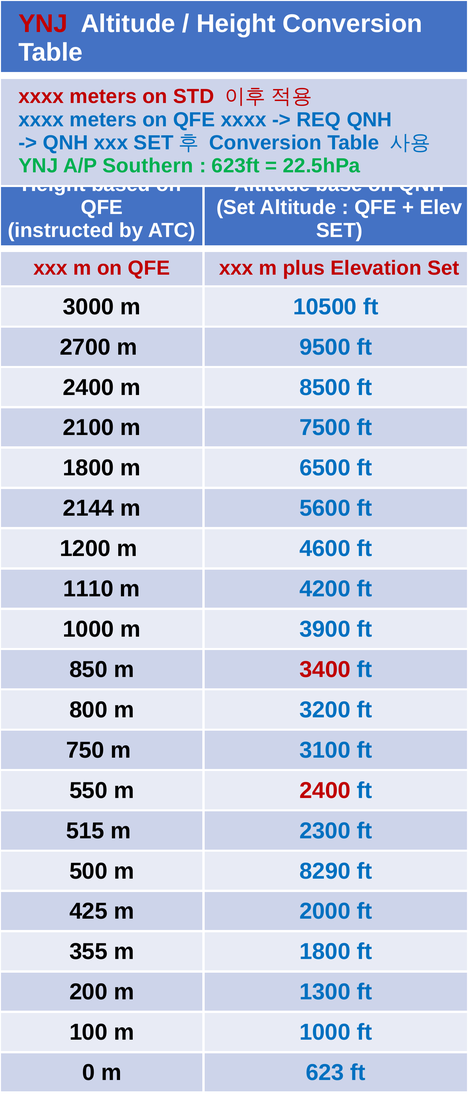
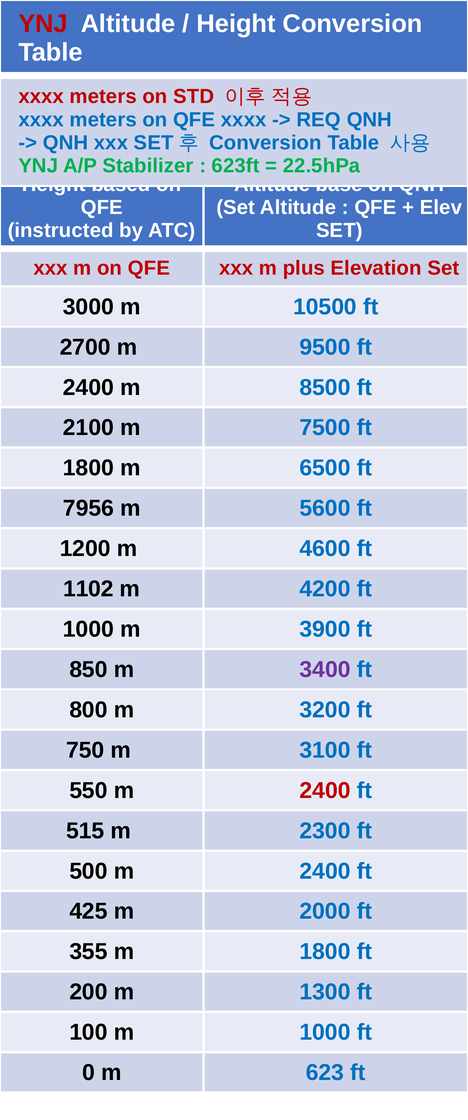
Southern: Southern -> Stabilizer
2144: 2144 -> 7956
1110: 1110 -> 1102
3400 colour: red -> purple
500 m 8290: 8290 -> 2400
